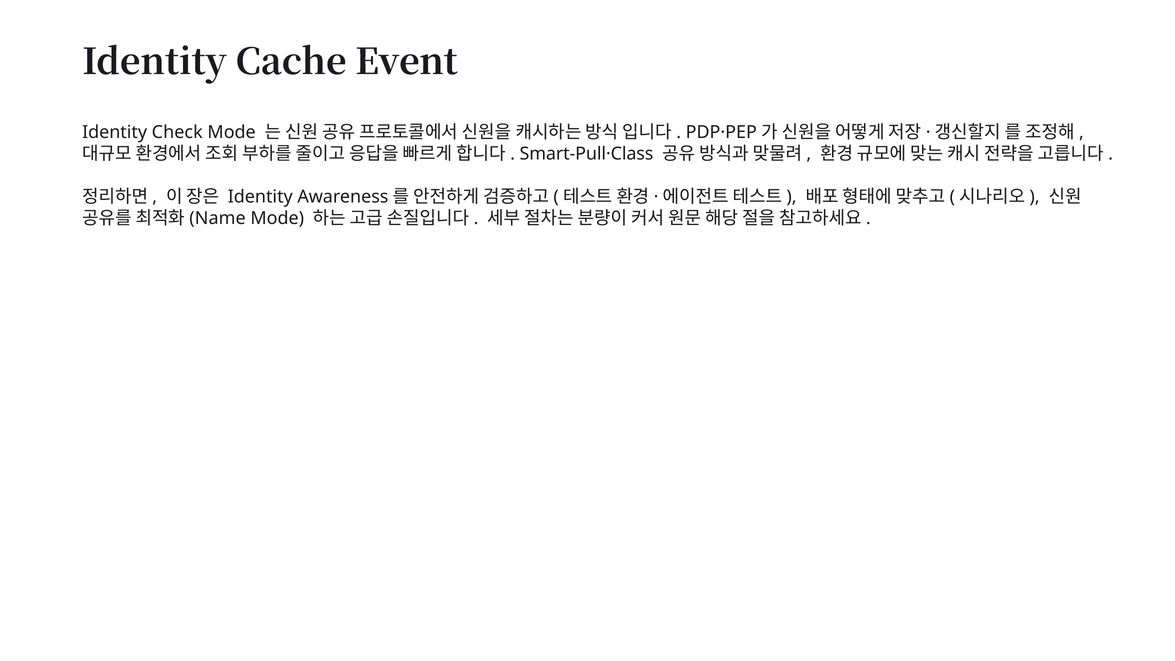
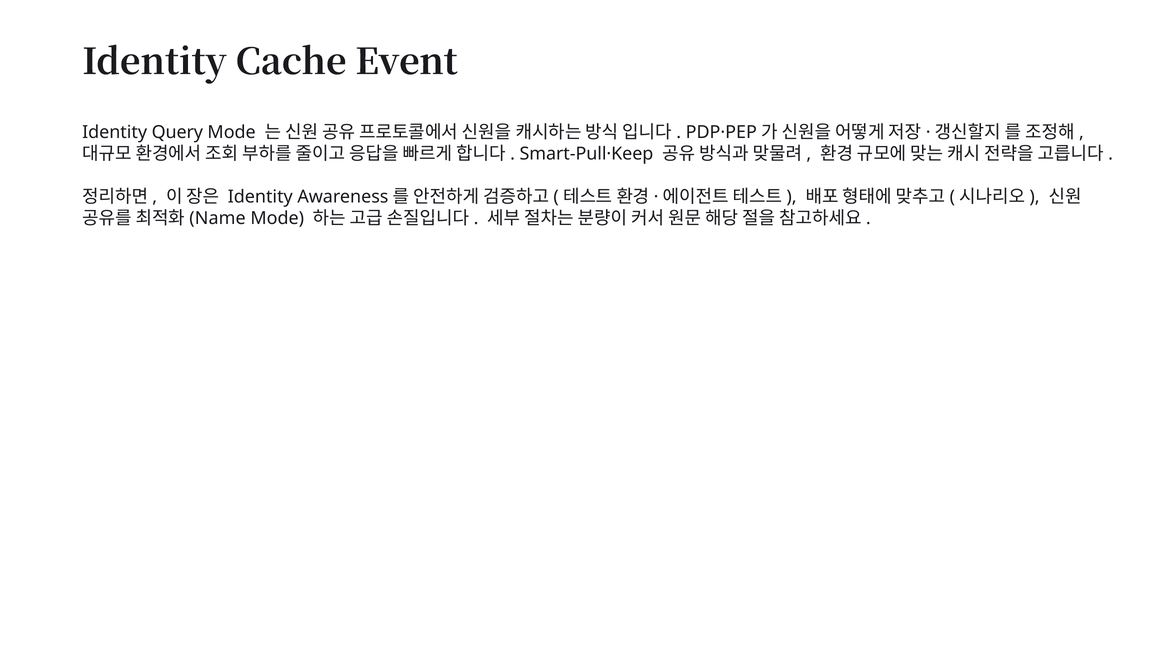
Check: Check -> Query
Smart-Pull·Class: Smart-Pull·Class -> Smart-Pull·Keep
